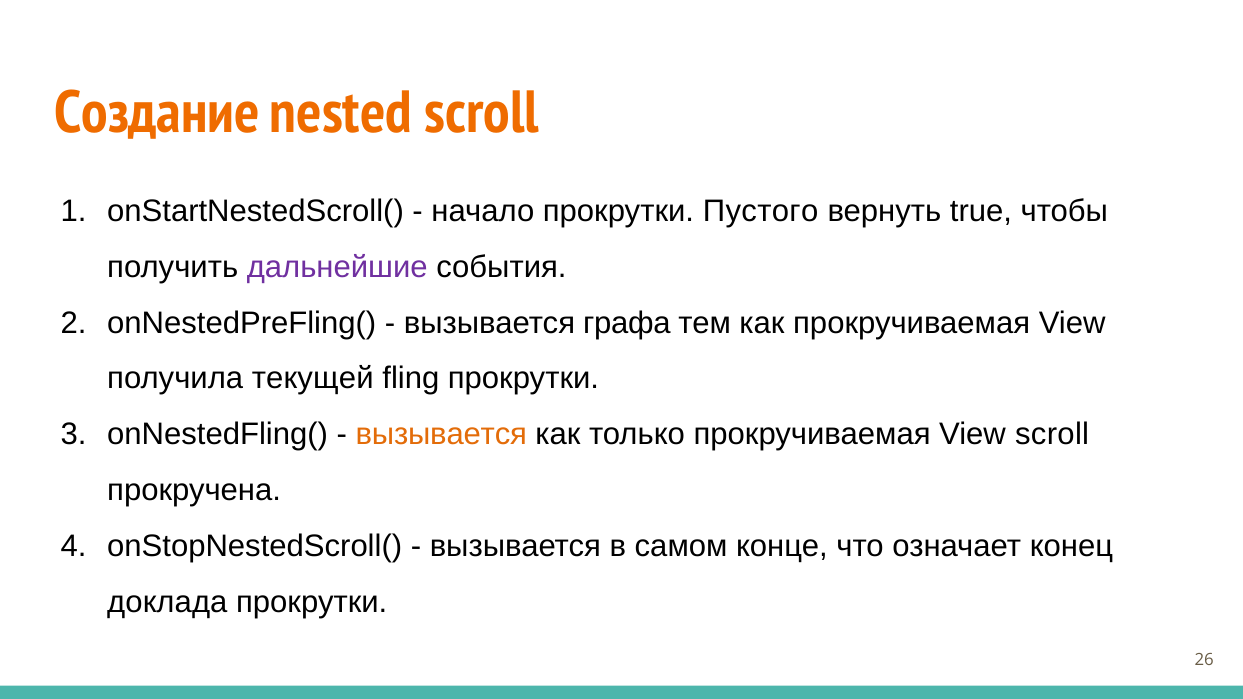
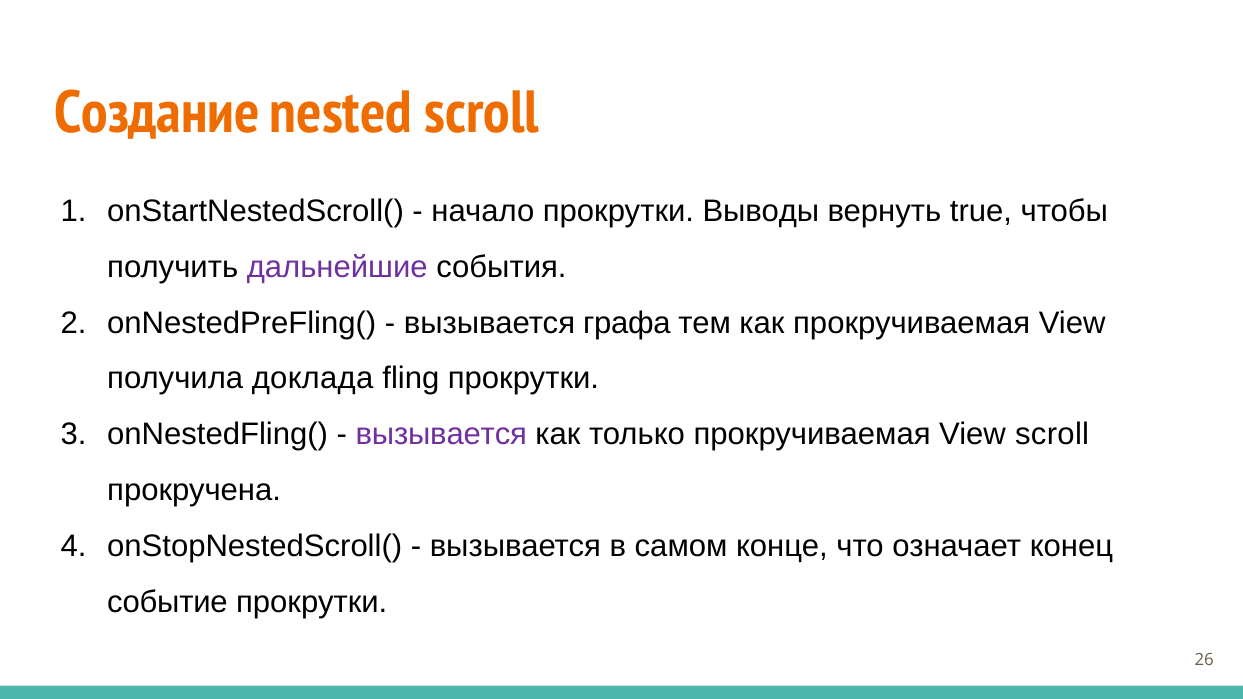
Пустого: Пустого -> Выводы
текущей: текущей -> доклада
вызывается at (441, 435) colour: orange -> purple
доклада: доклада -> событие
